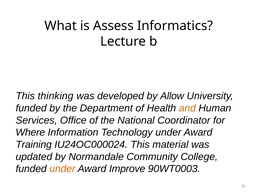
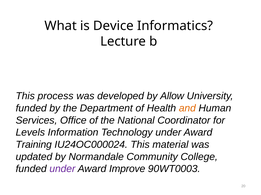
Assess: Assess -> Device
thinking: thinking -> process
Where: Where -> Levels
under at (62, 169) colour: orange -> purple
